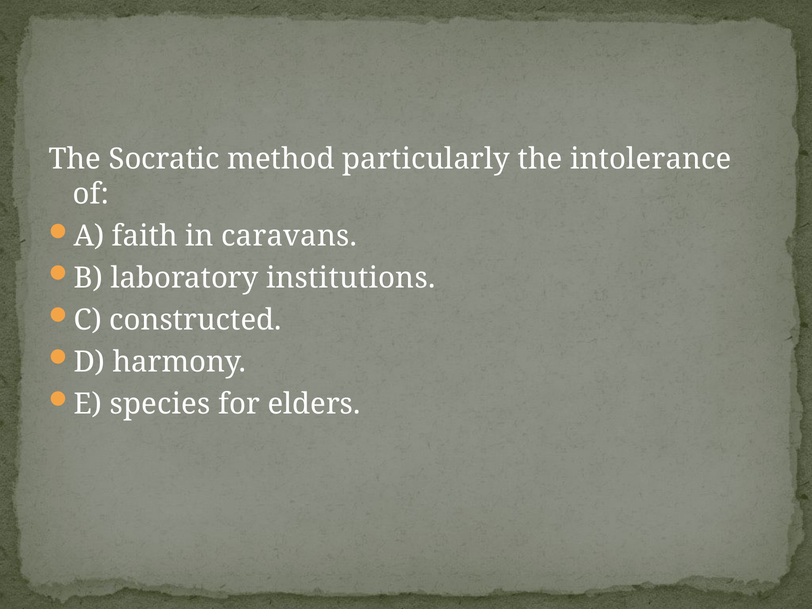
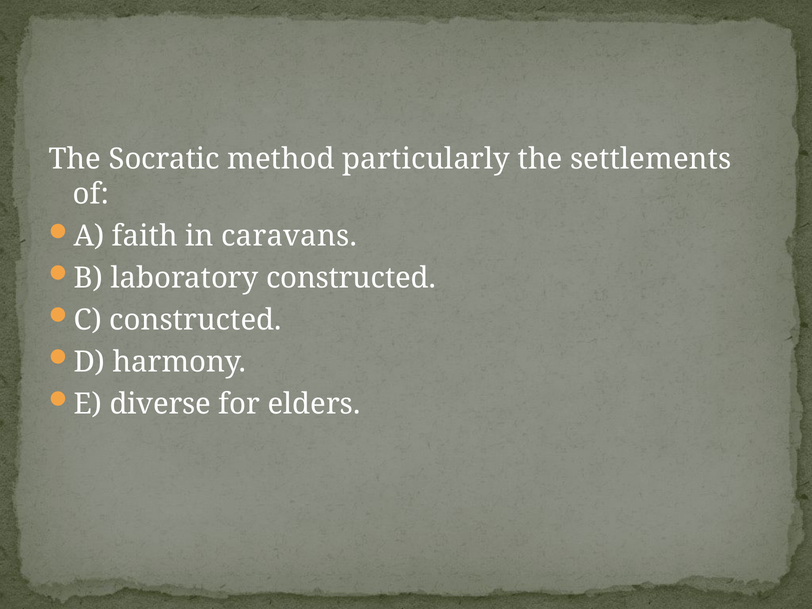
intolerance: intolerance -> settlements
laboratory institutions: institutions -> constructed
species: species -> diverse
